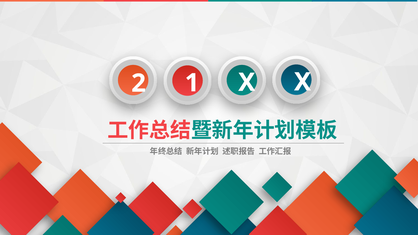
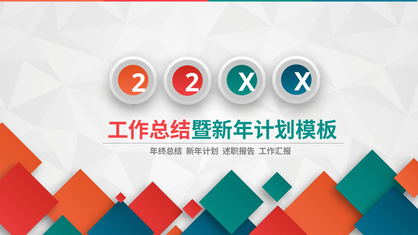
2 1: 1 -> 2
